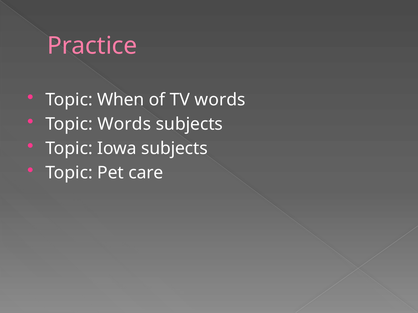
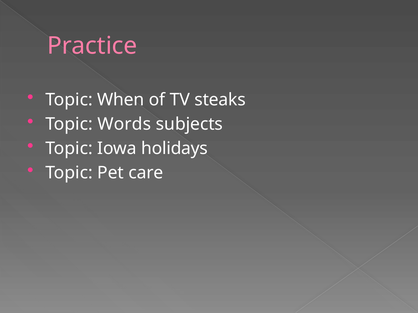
TV words: words -> steaks
Iowa subjects: subjects -> holidays
